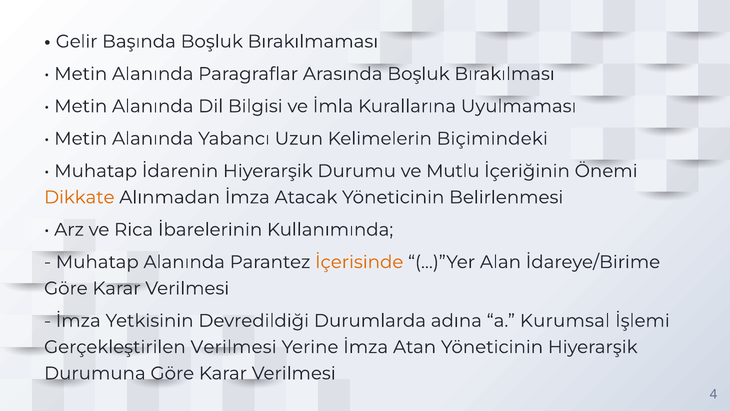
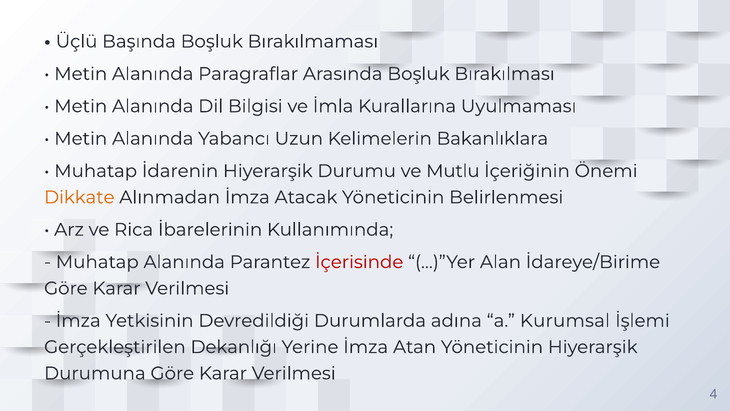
Gelir: Gelir -> Üçlü
Biçimindeki: Biçimindeki -> Bakanlıklara
İçerisinde colour: orange -> red
Gerçekleştirilen Verilmesi: Verilmesi -> Dekanlığı
